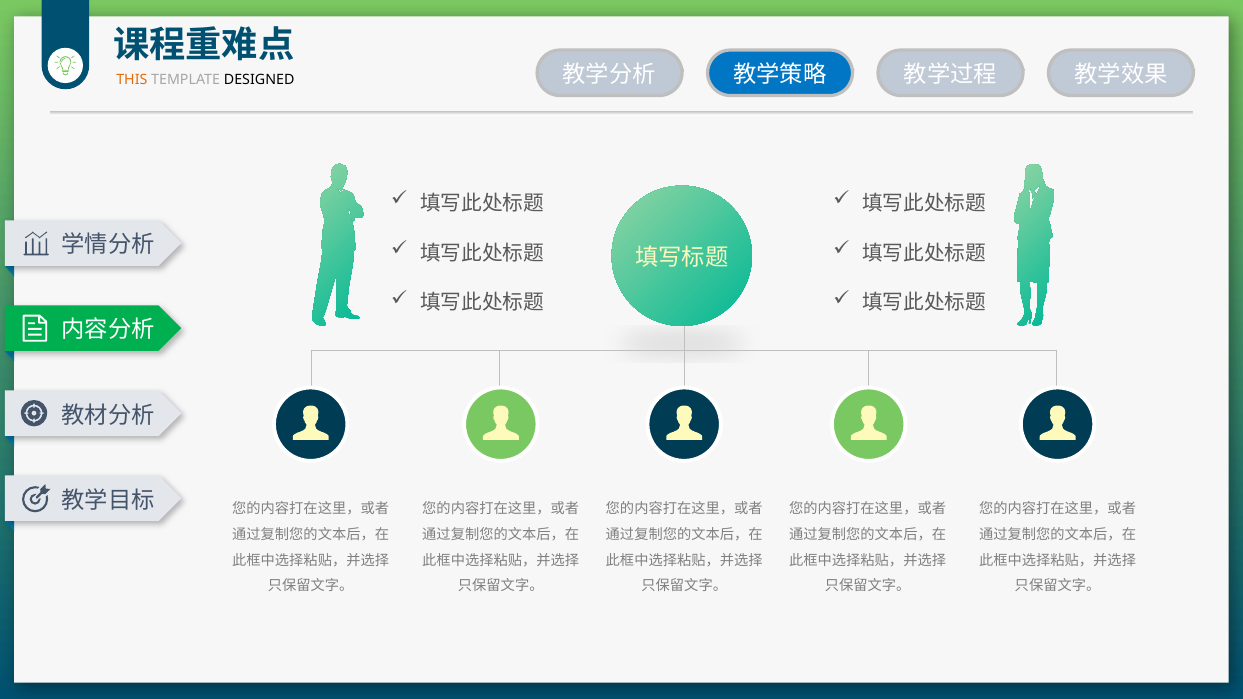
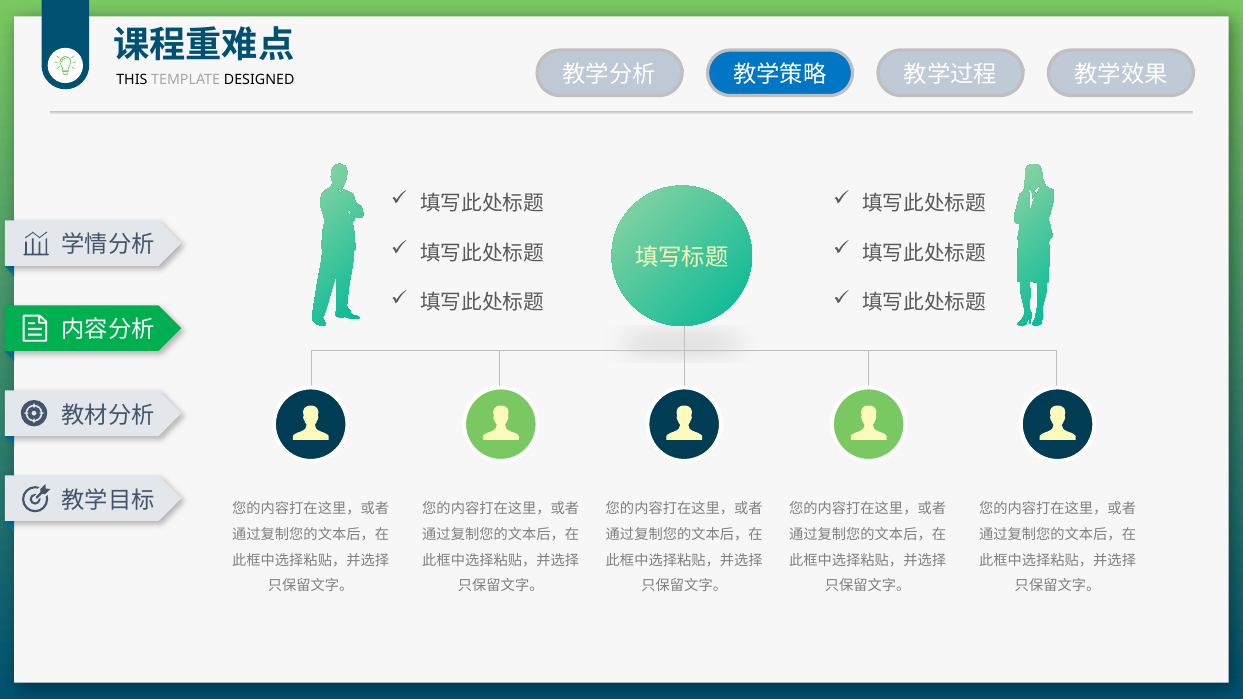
THIS colour: orange -> black
